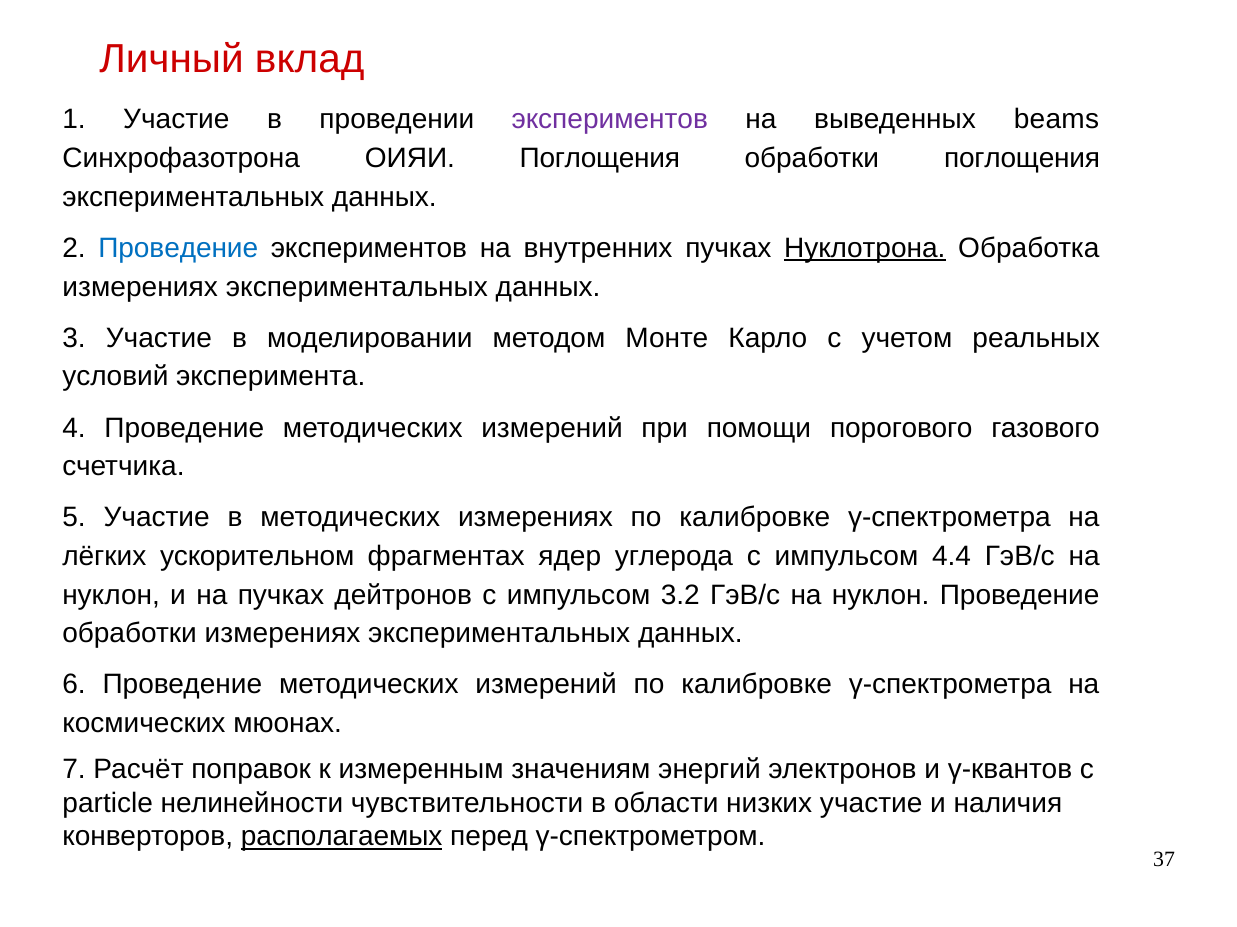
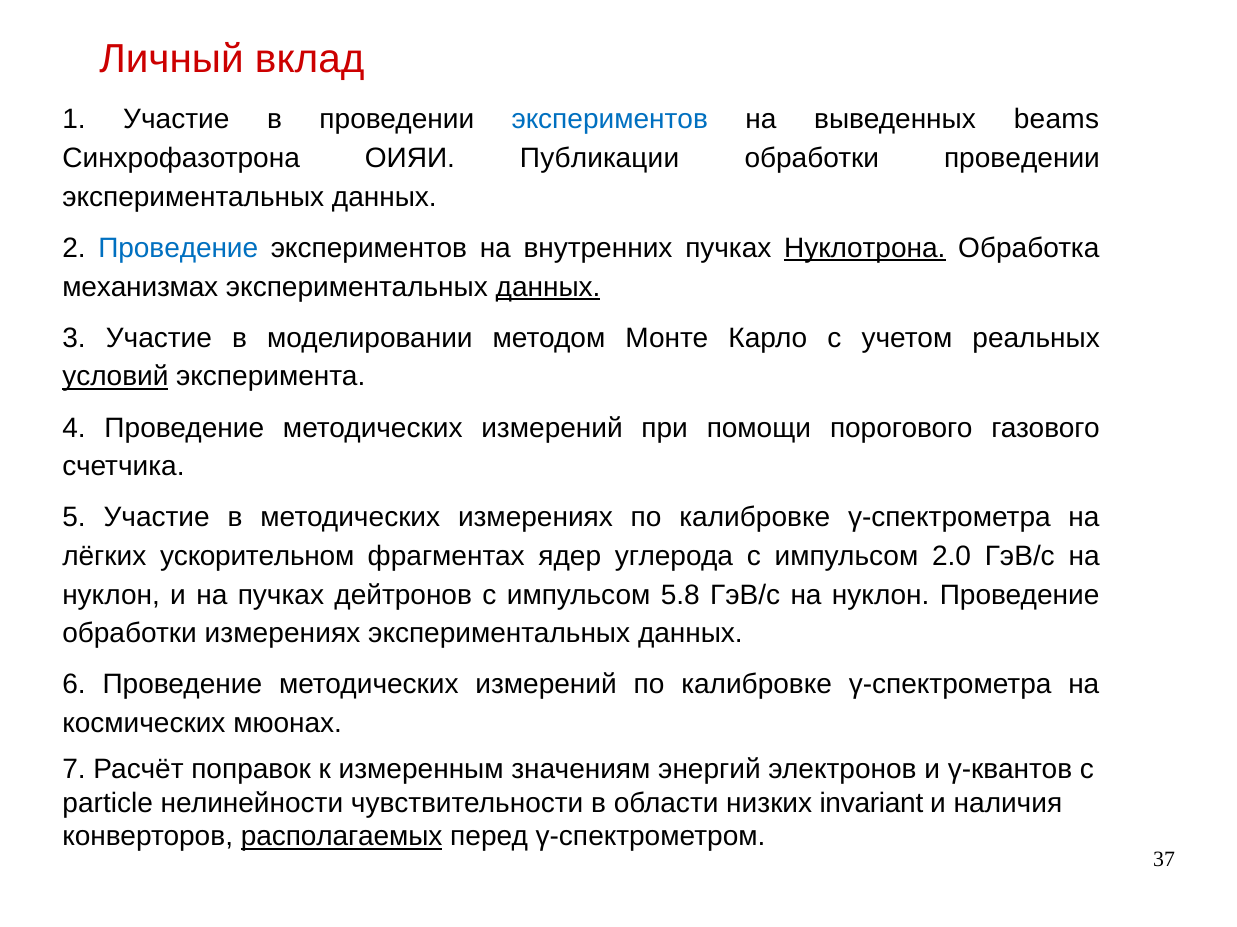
экспериментов at (610, 120) colour: purple -> blue
ОИЯИ Поглощения: Поглощения -> Публикации
обработки поглощения: поглощения -> проведении
измерениях at (140, 287): измерениях -> механизмах
данных at (548, 287) underline: none -> present
условий underline: none -> present
4.4: 4.4 -> 2.0
3.2: 3.2 -> 5.8
низких участие: участие -> invariant
